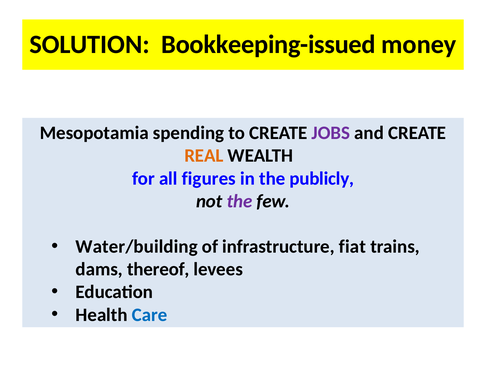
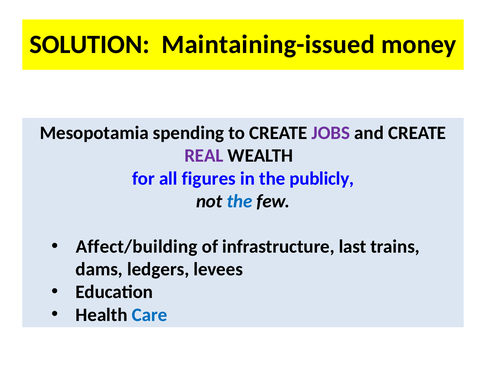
Bookkeeping-issued: Bookkeeping-issued -> Maintaining-issued
REAL colour: orange -> purple
the at (240, 201) colour: purple -> blue
Water/building: Water/building -> Affect/building
fiat: fiat -> last
thereof: thereof -> ledgers
